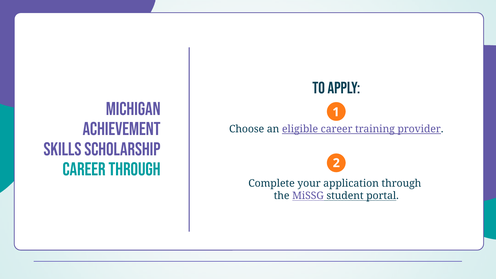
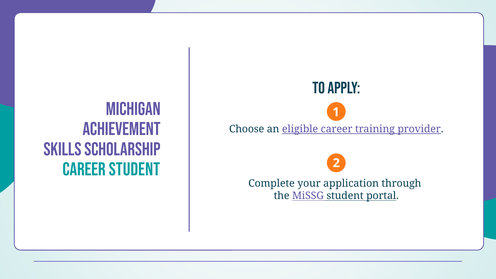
Career Through: Through -> Student
